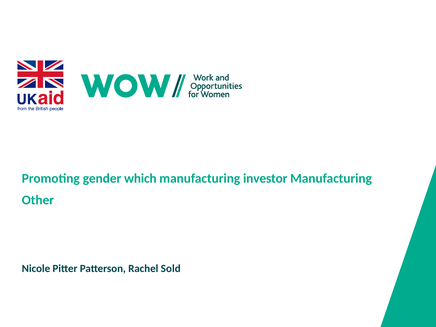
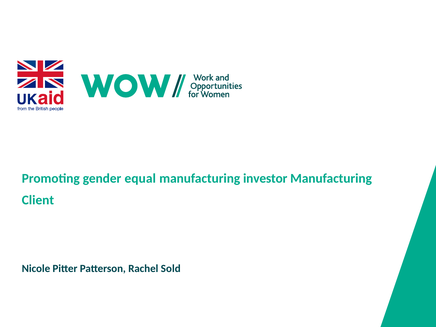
which: which -> equal
Other: Other -> Client
